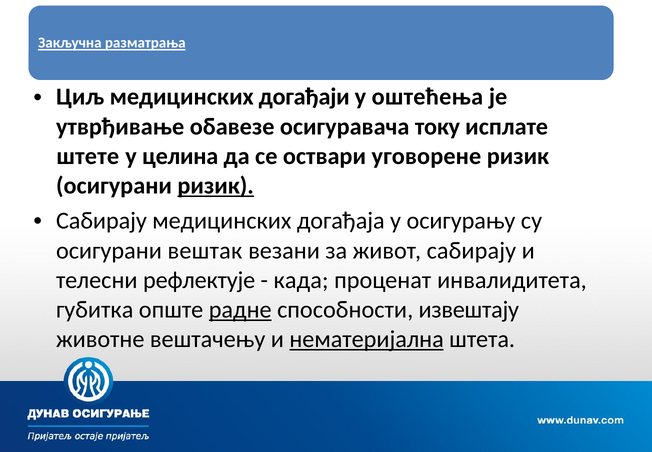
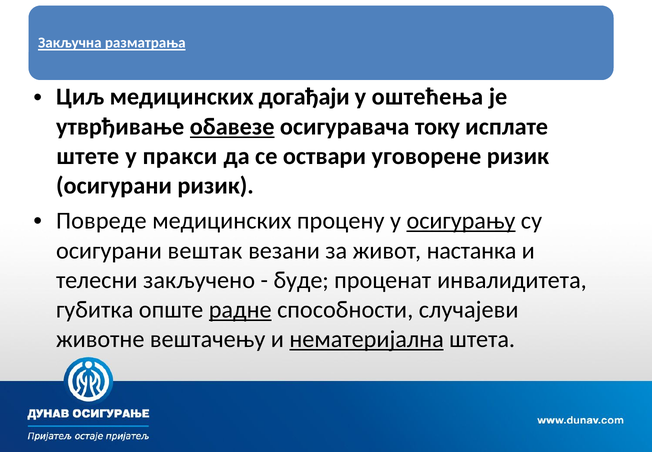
обавезе underline: none -> present
целина: целина -> пракси
ризик at (216, 186) underline: present -> none
Сабирају at (101, 221): Сабирају -> Повреде
догађаја: догађаја -> процену
осигурању underline: none -> present
живот сабирају: сабирају -> настанка
рефлектује: рефлектује -> закључено
када: када -> буде
извештају: извештају -> случајеви
